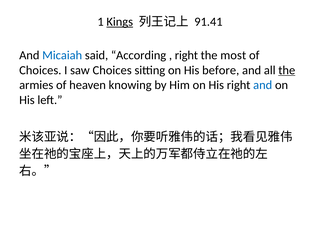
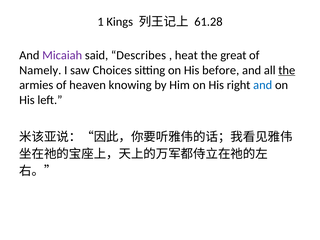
Kings underline: present -> none
91.41: 91.41 -> 61.28
Micaiah colour: blue -> purple
According: According -> Describes
right at (186, 55): right -> heat
most: most -> great
Choices at (40, 70): Choices -> Namely
